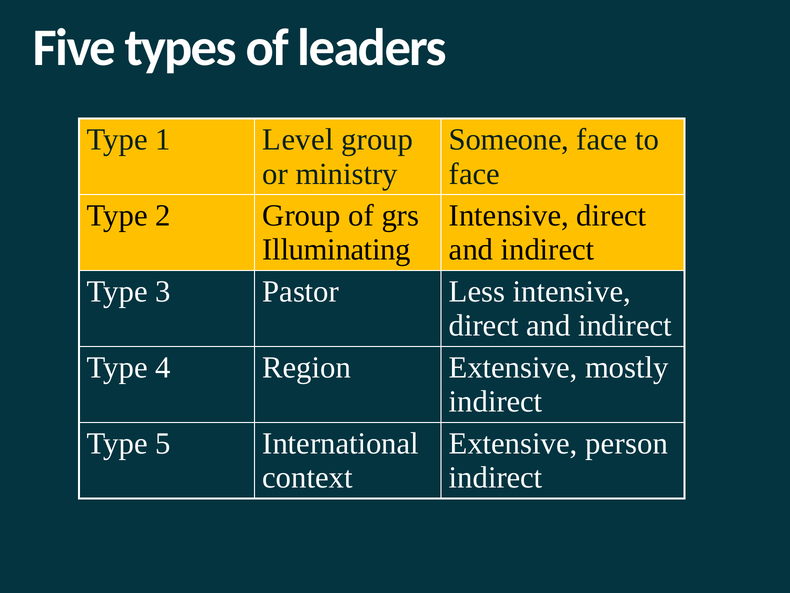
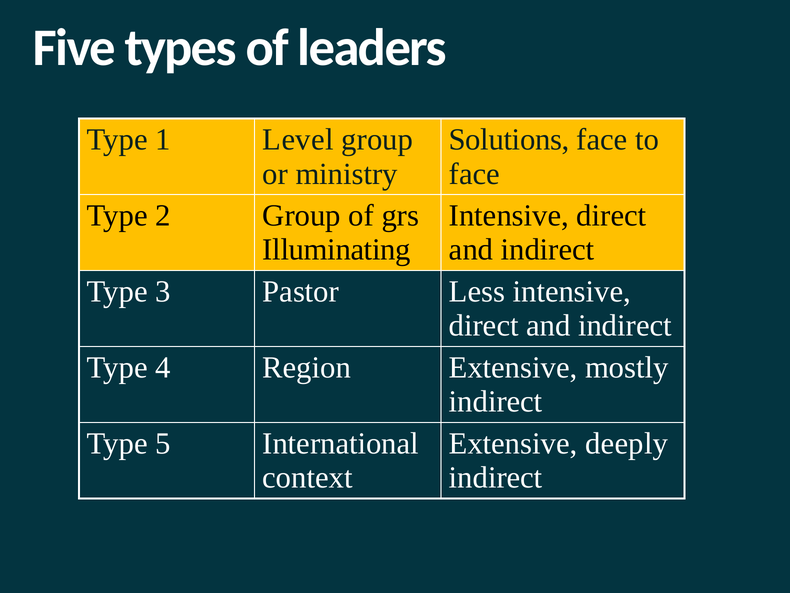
Someone: Someone -> Solutions
person: person -> deeply
